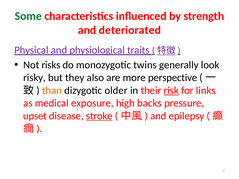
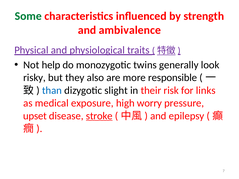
deteriorated: deteriorated -> ambivalence
risks: risks -> help
perspective: perspective -> responsible
than colour: orange -> blue
older: older -> slight
risk underline: present -> none
backs: backs -> worry
